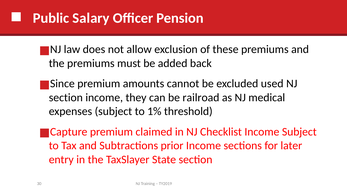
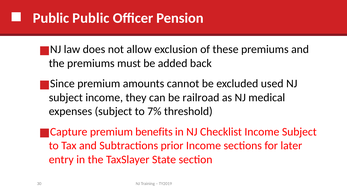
Public Salary: Salary -> Public
section at (66, 98): section -> subject
1%: 1% -> 7%
claimed: claimed -> benefits
